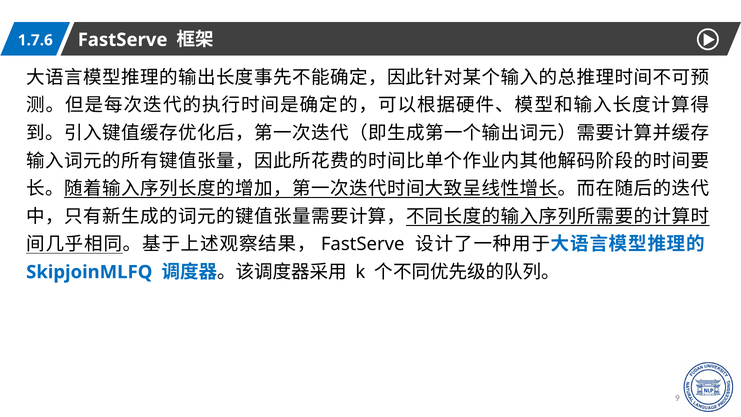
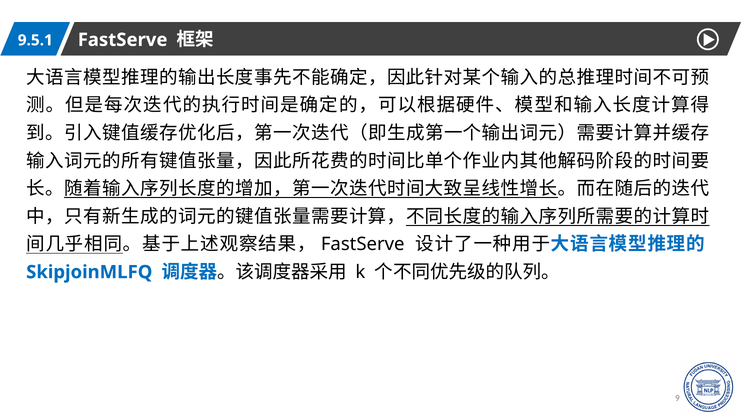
1.7.6: 1.7.6 -> 9.5.1
